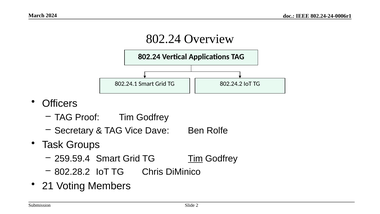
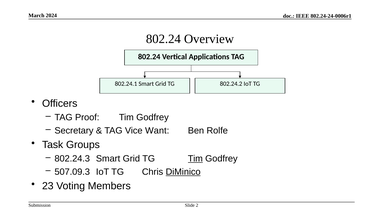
Dave: Dave -> Want
259.59.4: 259.59.4 -> 802.24.3
802.28.2: 802.28.2 -> 507.09.3
DiMinico underline: none -> present
21: 21 -> 23
